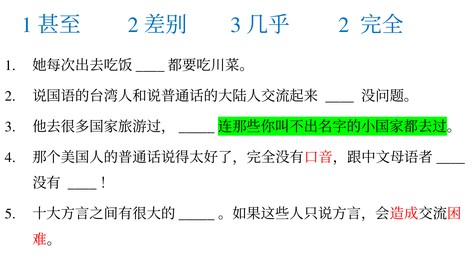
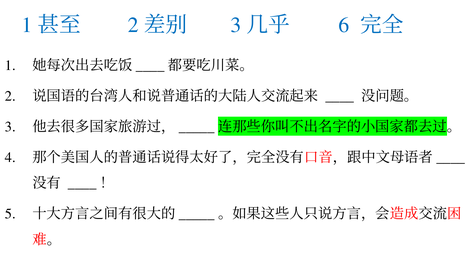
2 at (344, 25): 2 -> 6
